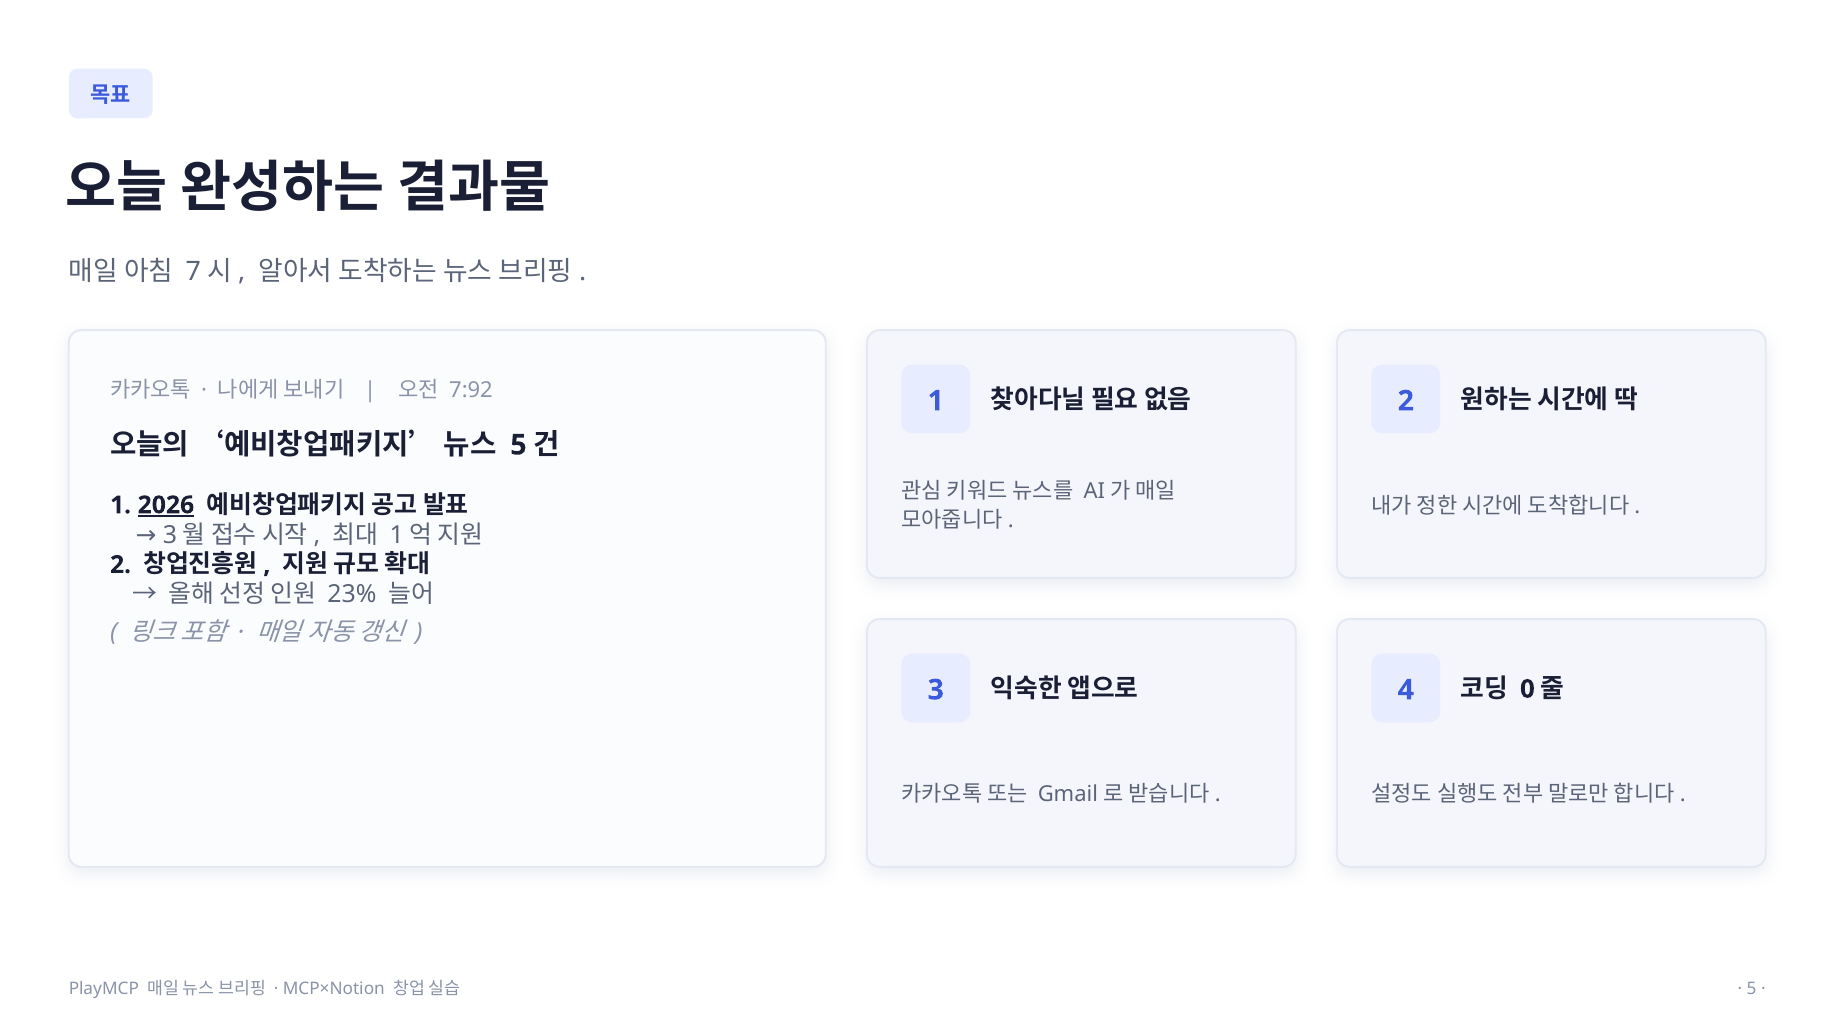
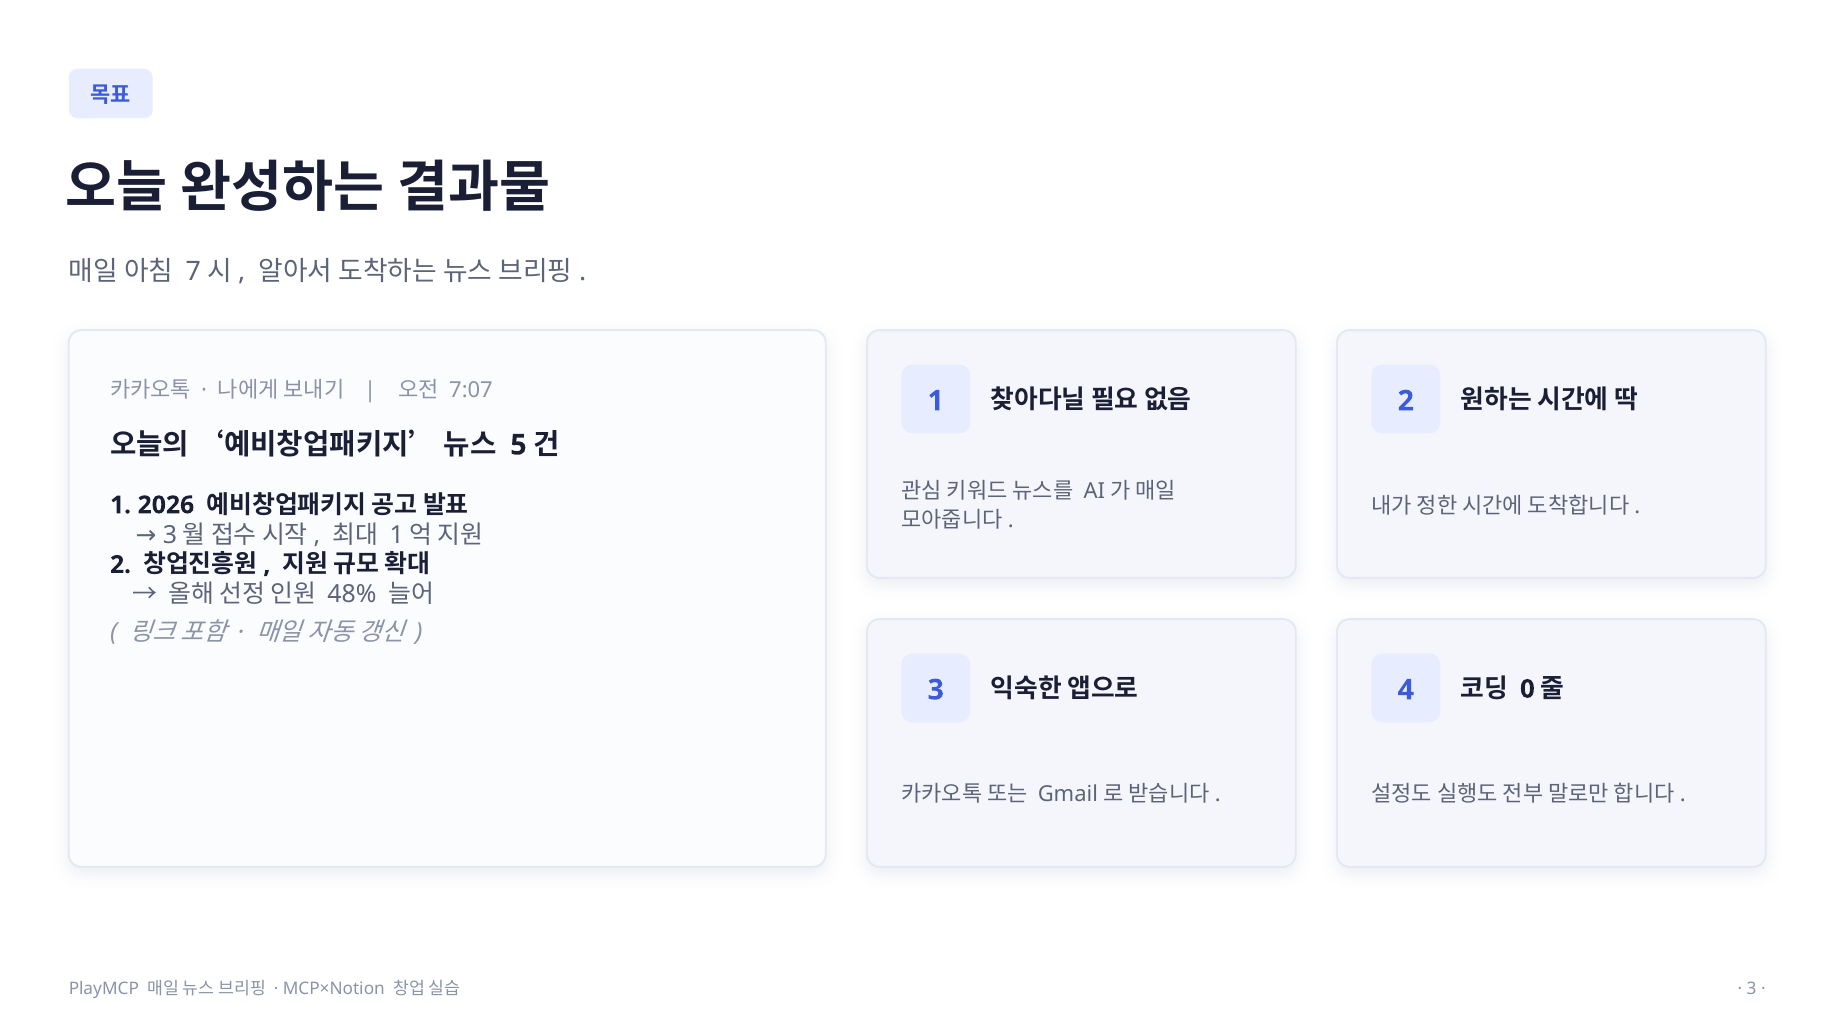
7:92: 7:92 -> 7:07
2026 underline: present -> none
23%: 23% -> 48%
5 at (1752, 989): 5 -> 3
